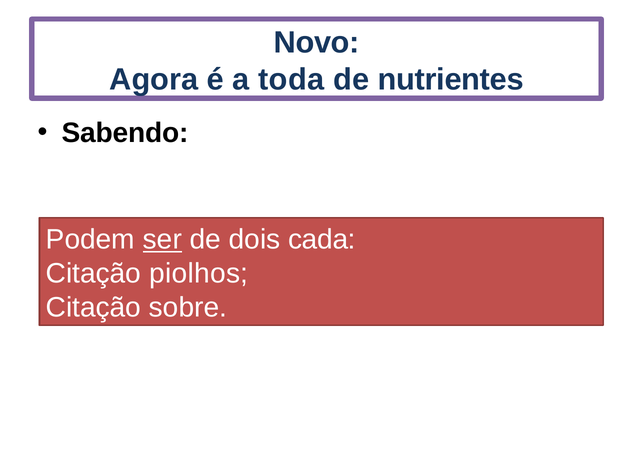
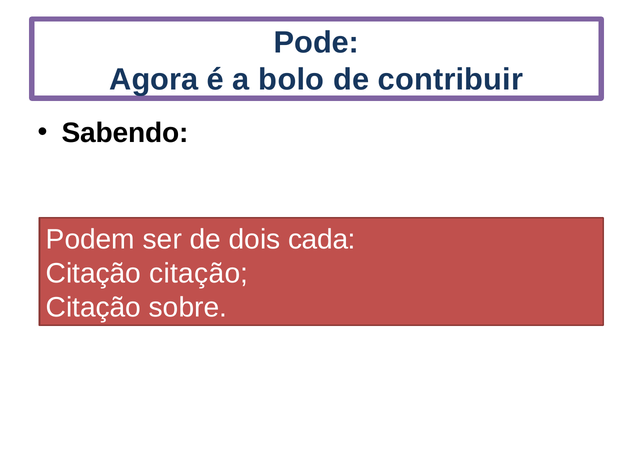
Novo: Novo -> Pode
toda: toda -> bolo
nutrientes: nutrientes -> contribuir
ser underline: present -> none
piolhos at (199, 273): piolhos -> citação
